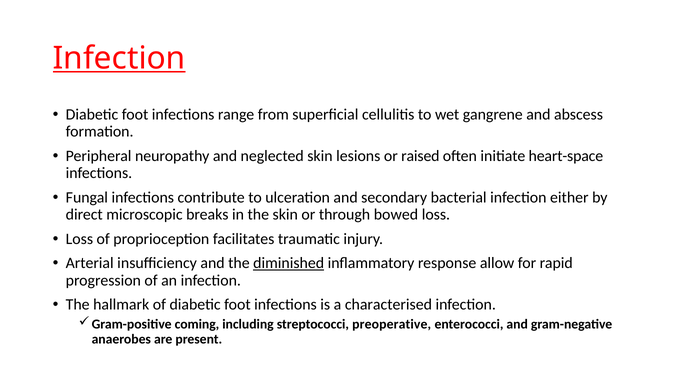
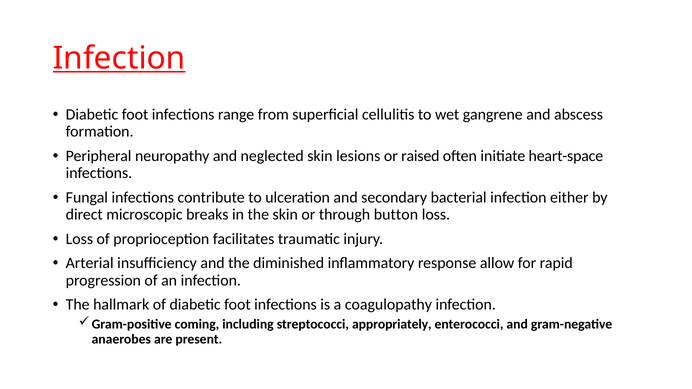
bowed: bowed -> button
diminished underline: present -> none
characterised: characterised -> coagulopathy
preoperative: preoperative -> appropriately
